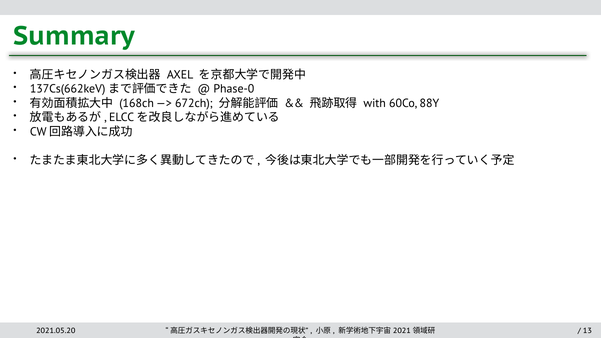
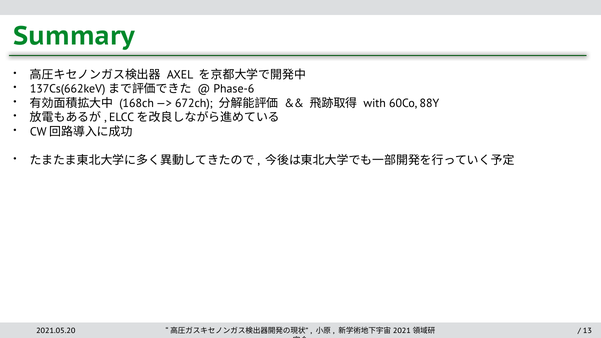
Phase-0: Phase-0 -> Phase-6
